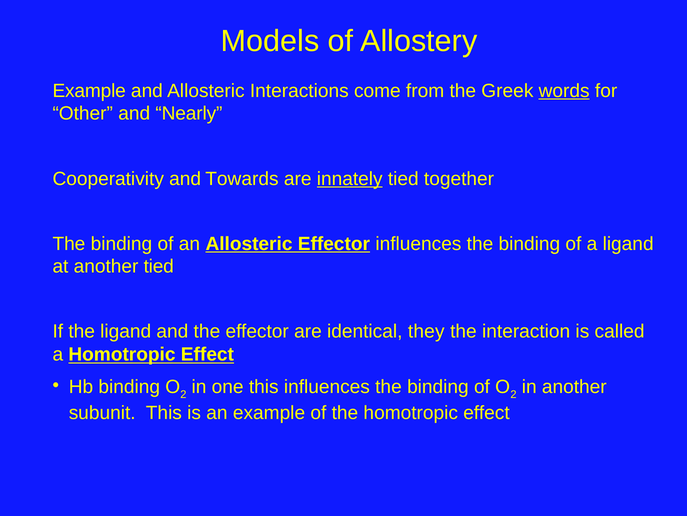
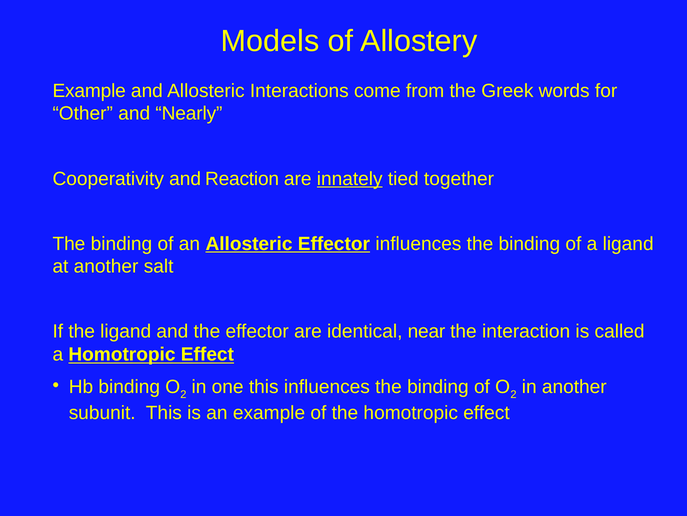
words underline: present -> none
Towards: Towards -> Reaction
another tied: tied -> salt
they: they -> near
